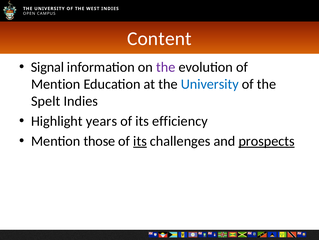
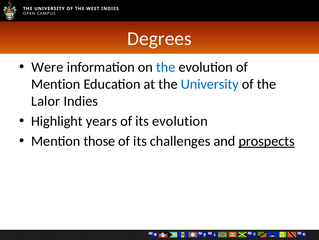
Content: Content -> Degrees
Signal: Signal -> Were
the at (166, 67) colour: purple -> blue
Spelt: Spelt -> Lalor
its efficiency: efficiency -> evolution
its at (140, 141) underline: present -> none
